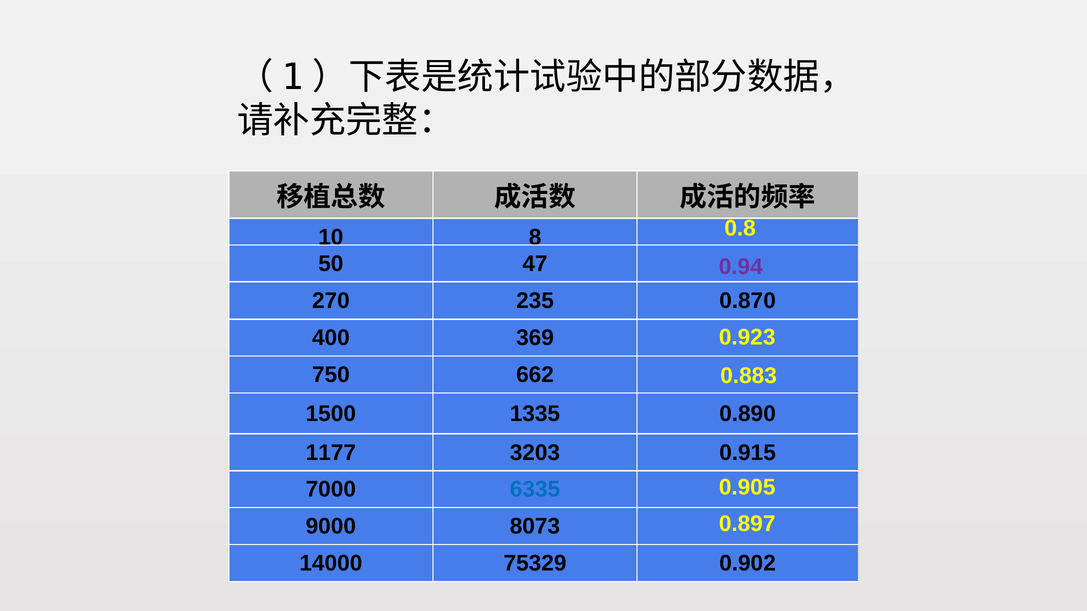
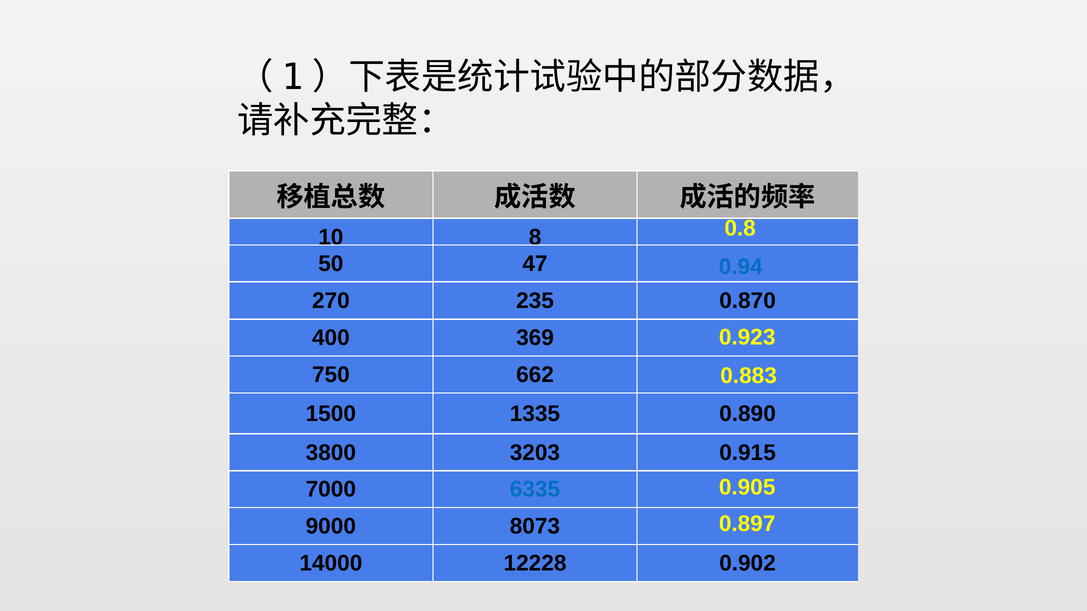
0.94 colour: purple -> blue
1177: 1177 -> 3800
75329: 75329 -> 12228
